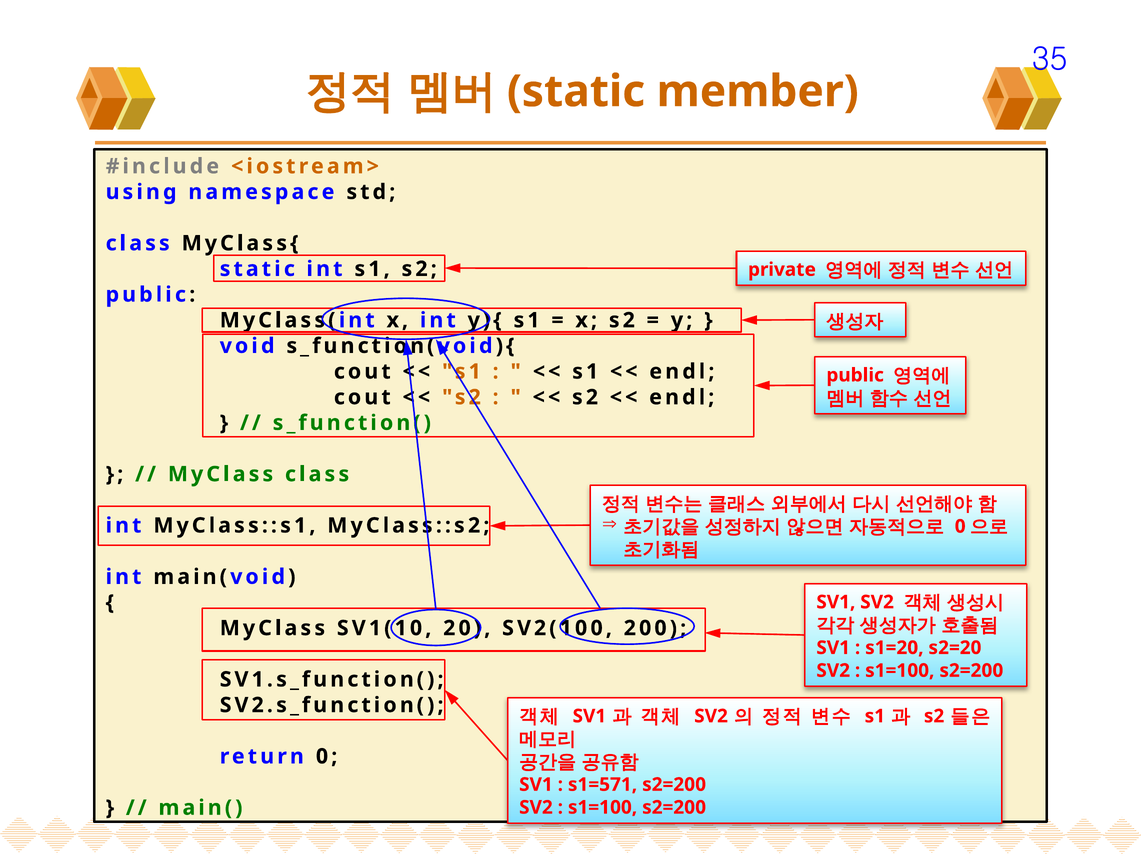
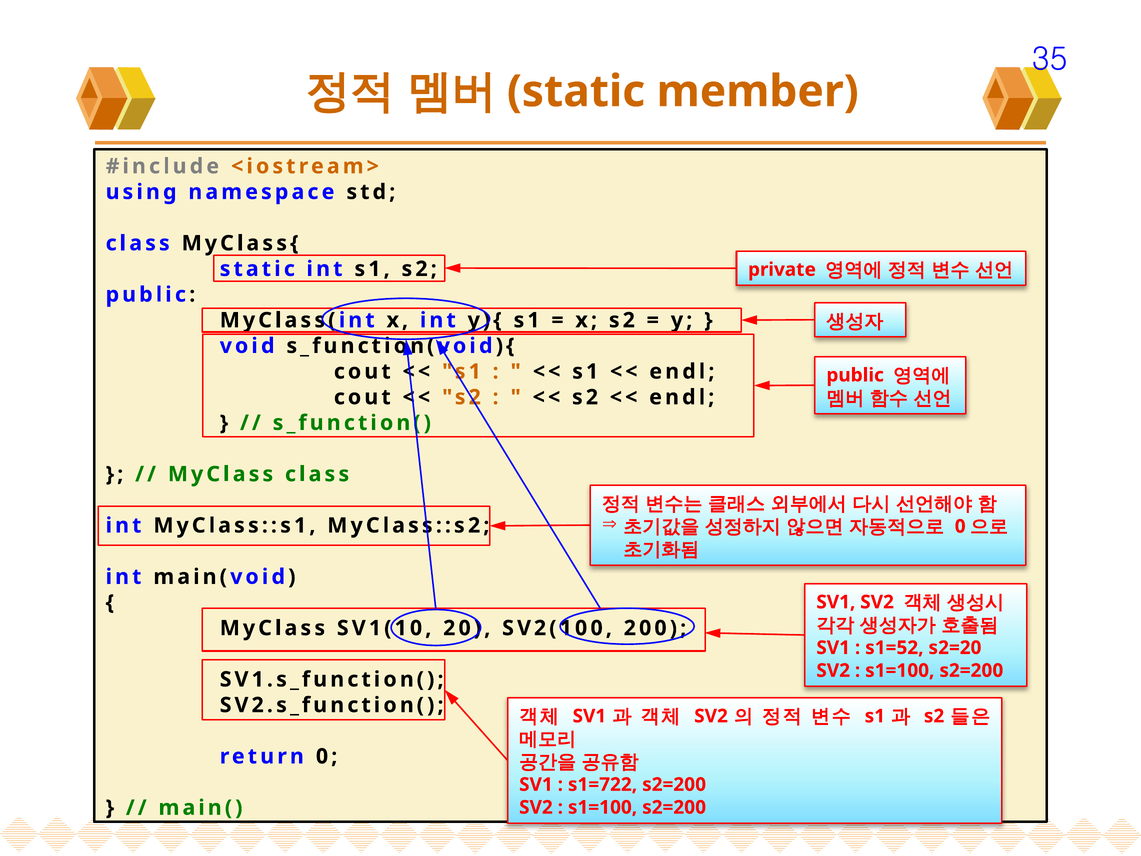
s1=20: s1=20 -> s1=52
s1=571: s1=571 -> s1=722
